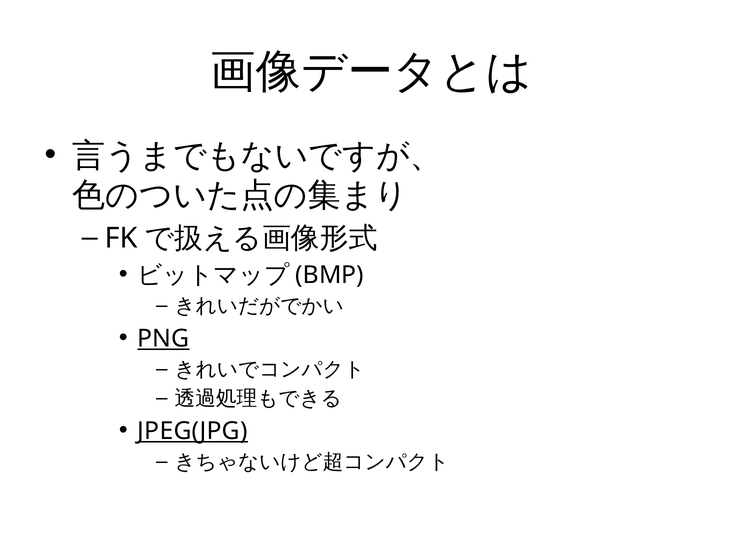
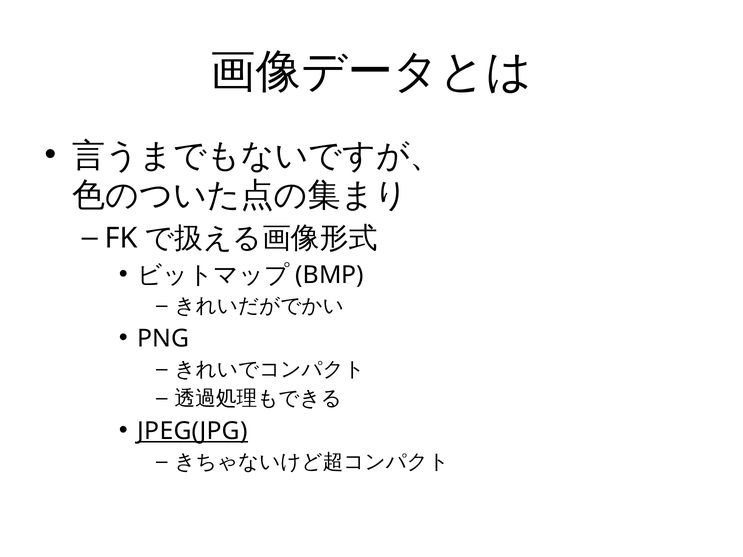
PNG underline: present -> none
